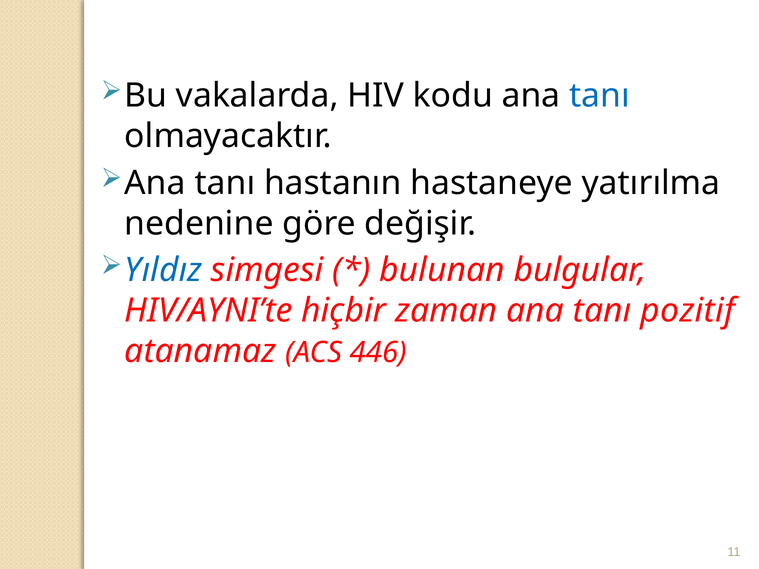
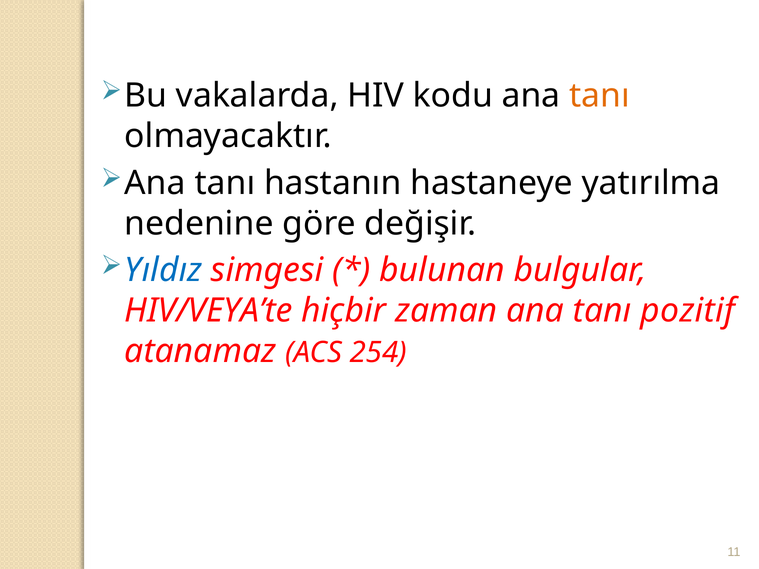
tanı at (599, 96) colour: blue -> orange
HIV/AYNI’te: HIV/AYNI’te -> HIV/VEYA’te
446: 446 -> 254
